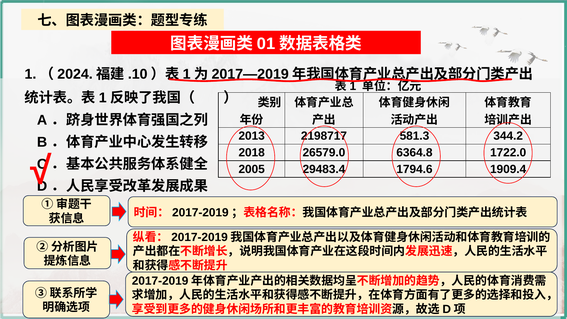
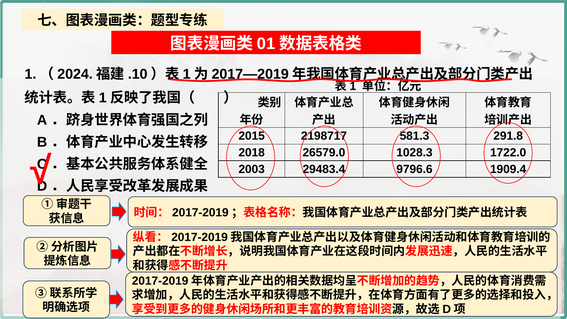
2013: 2013 -> 2015
344.2: 344.2 -> 291.8
6364.8: 6364.8 -> 1028.3
2005: 2005 -> 2003
1794.6: 1794.6 -> 9796.6
